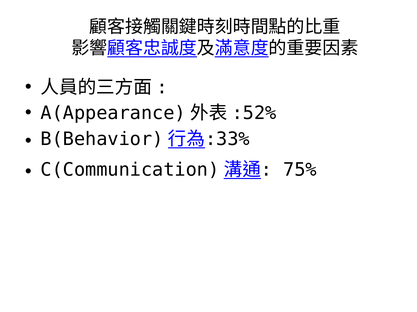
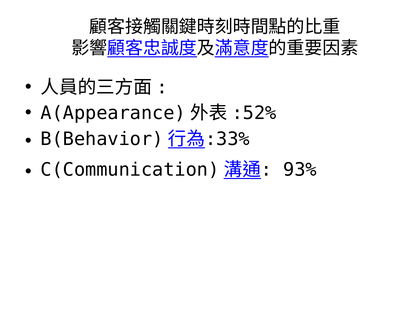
75%: 75% -> 93%
